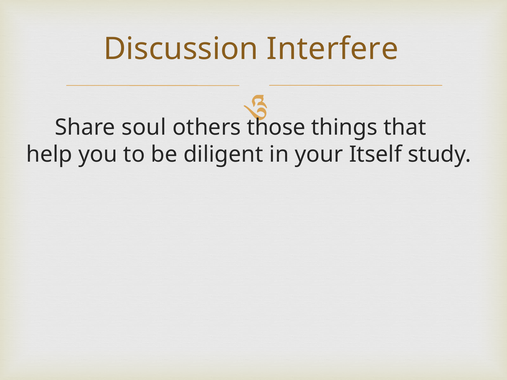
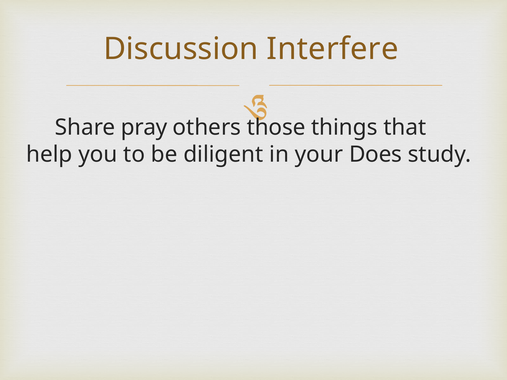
soul: soul -> pray
Itself: Itself -> Does
